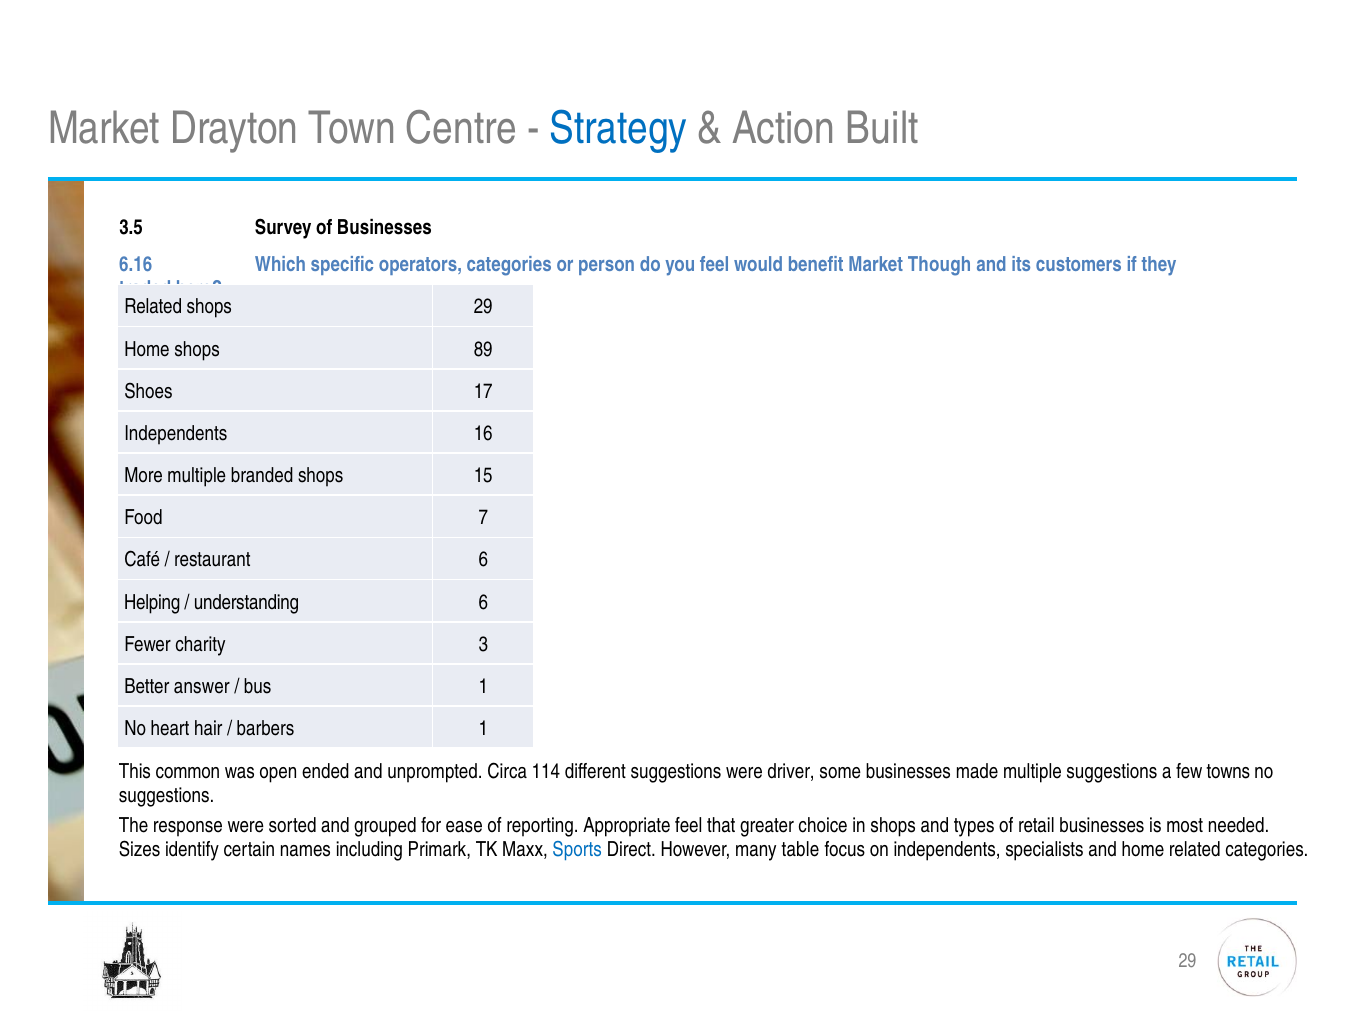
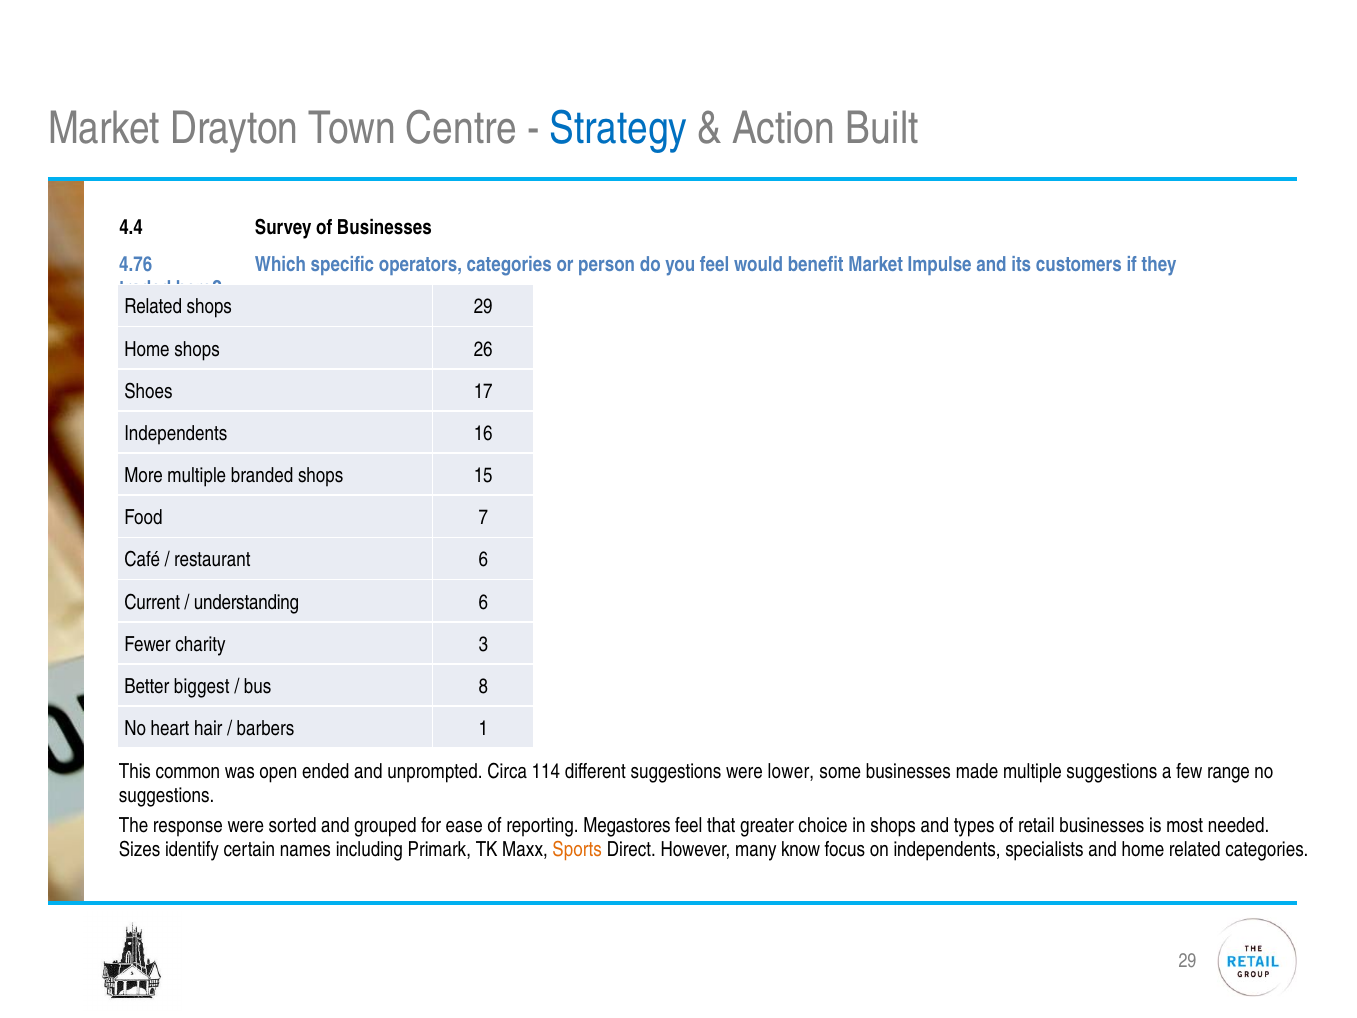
3.5: 3.5 -> 4.4
6.16: 6.16 -> 4.76
Though: Though -> Impulse
89: 89 -> 26
Helping: Helping -> Current
answer: answer -> biggest
bus 1: 1 -> 8
driver: driver -> lower
towns: towns -> range
Appropriate: Appropriate -> Megastores
Sports colour: blue -> orange
table: table -> know
